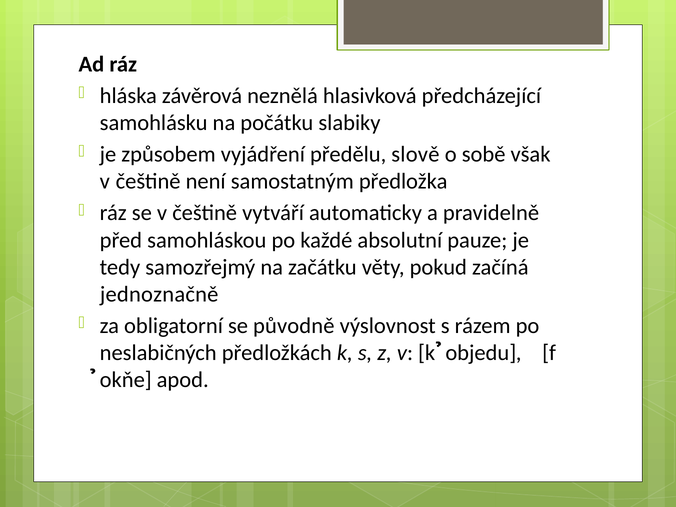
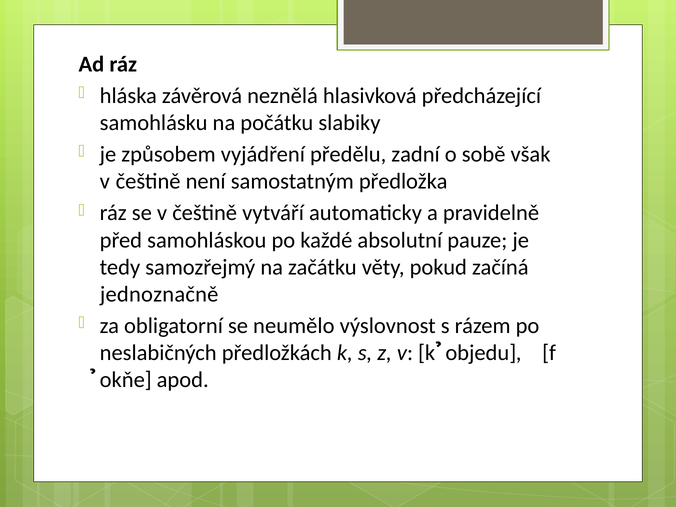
slově: slově -> zadní
původně: původně -> neumělo
